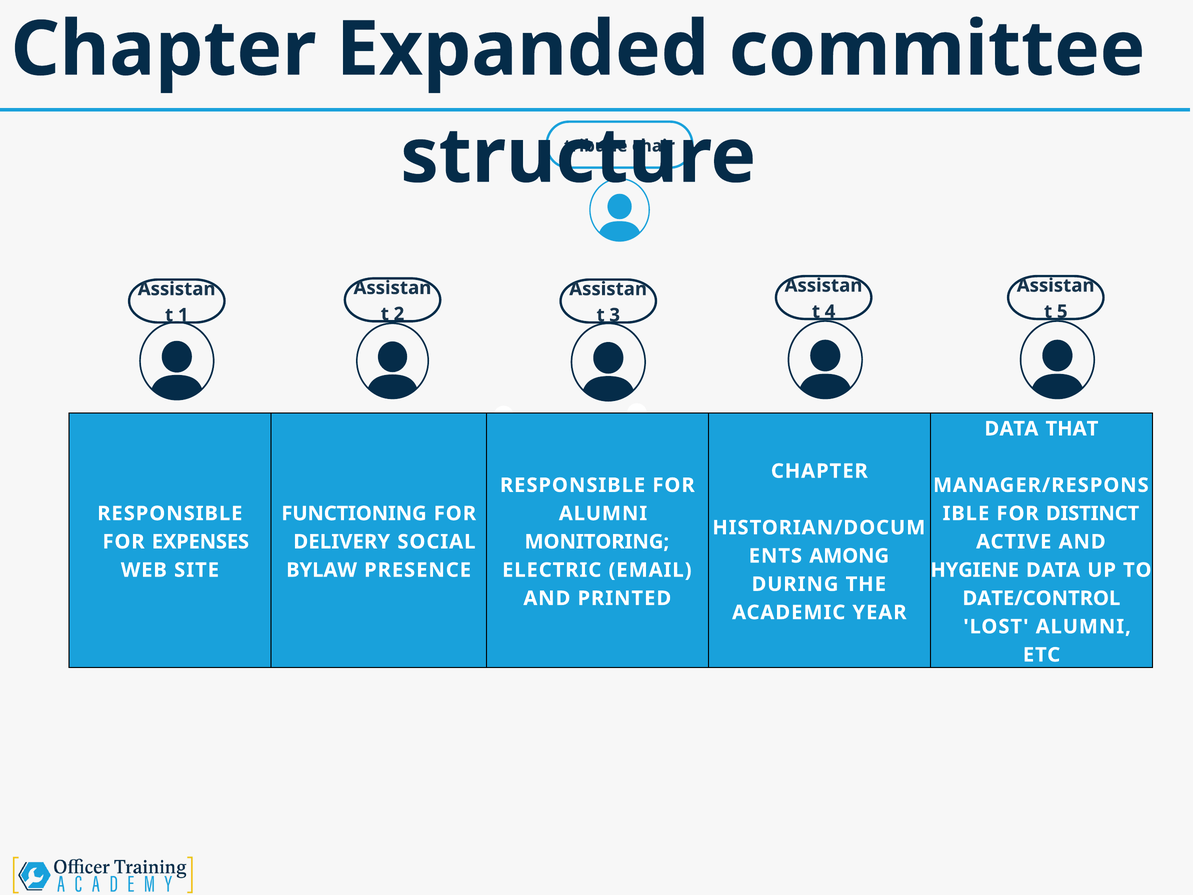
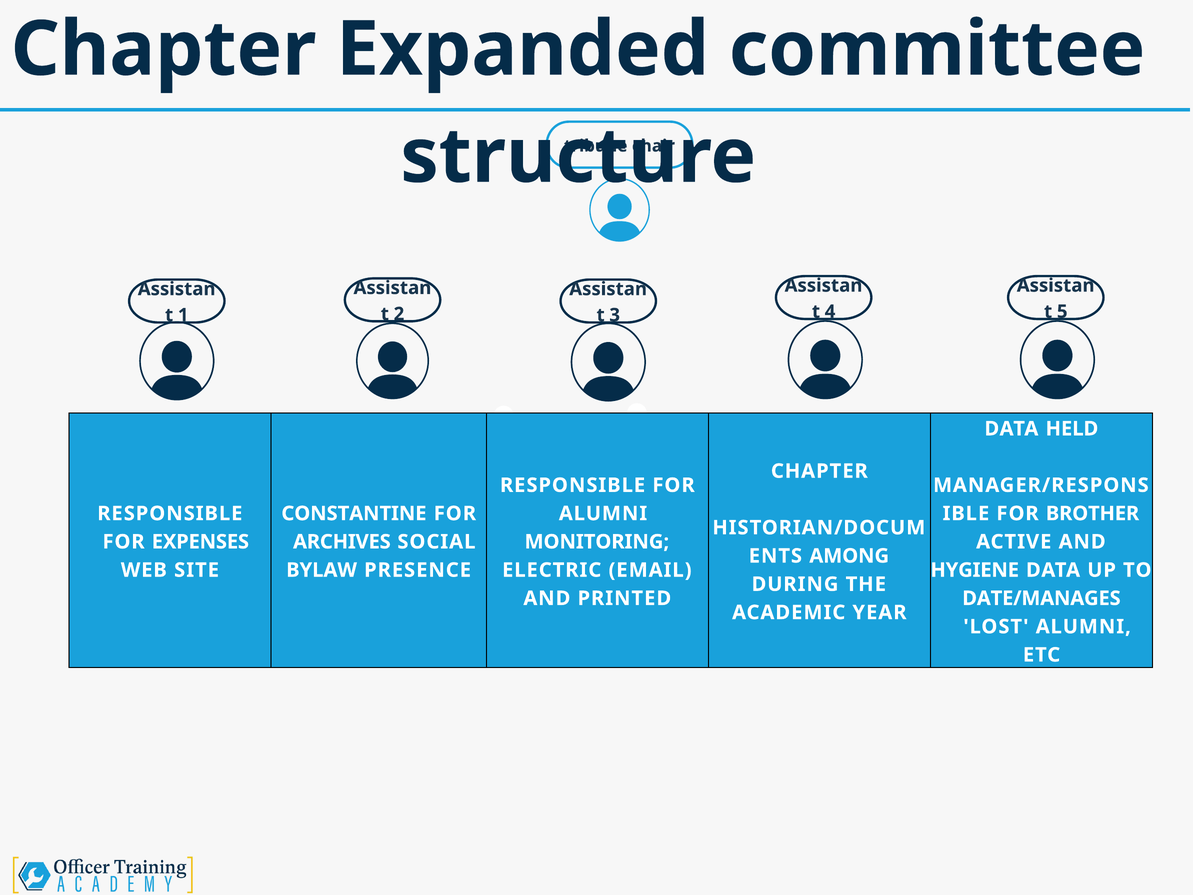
THAT: THAT -> HELD
FUNCTIONING: FUNCTIONING -> CONSTANTINE
DISTINCT: DISTINCT -> BROTHER
DELIVERY: DELIVERY -> ARCHIVES
DATE/CONTROL: DATE/CONTROL -> DATE/MANAGES
